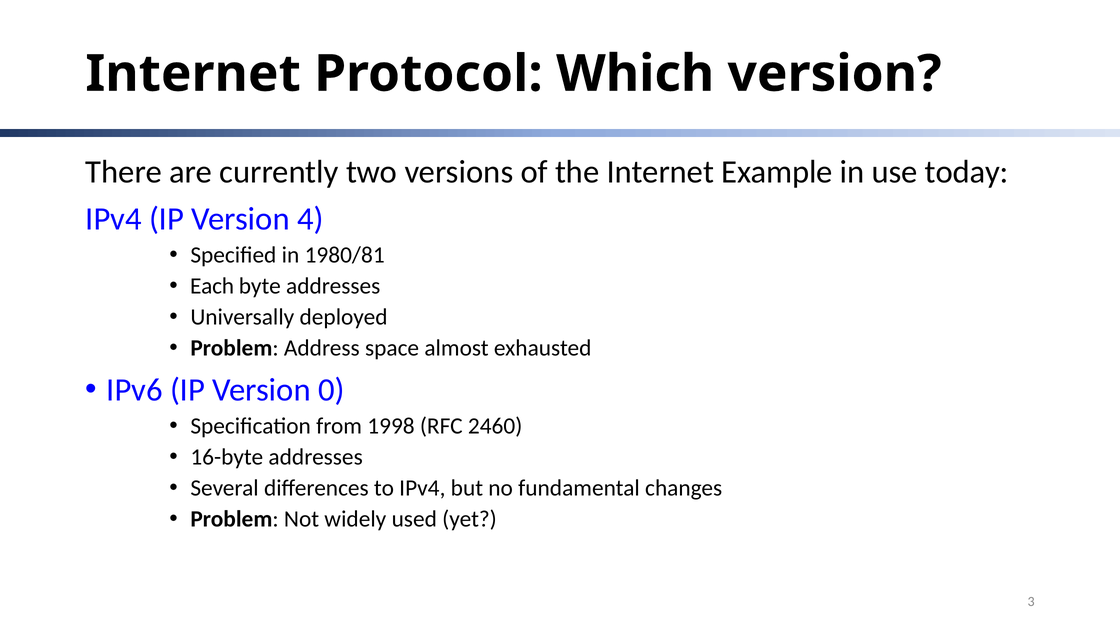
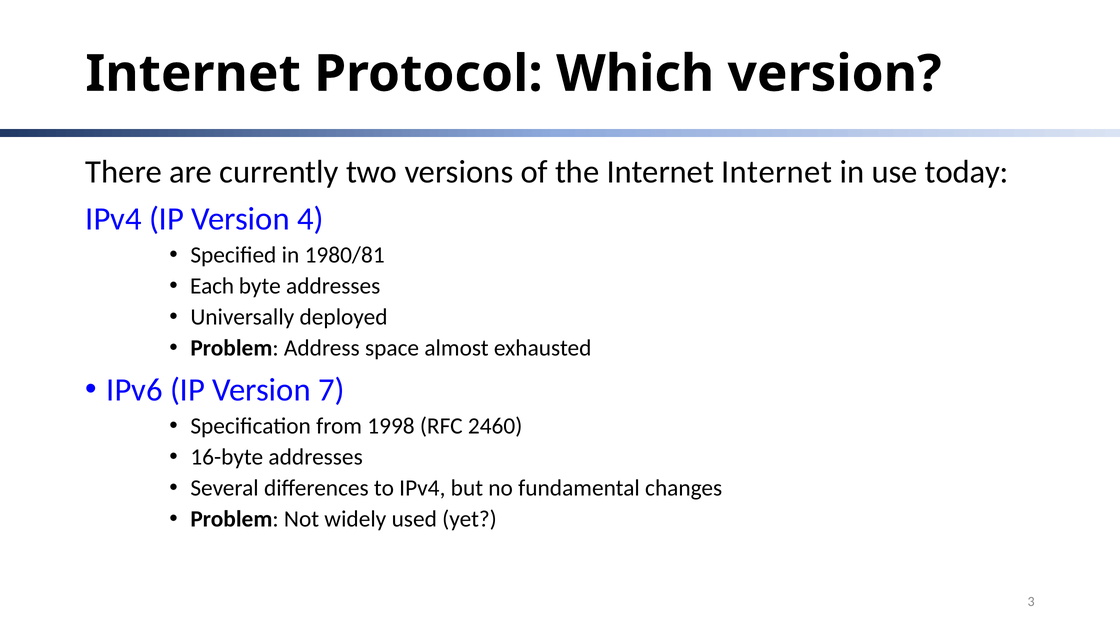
Internet Example: Example -> Internet
0: 0 -> 7
